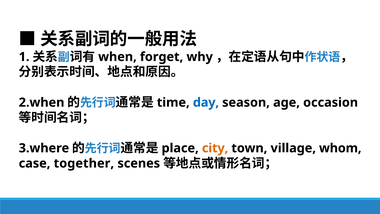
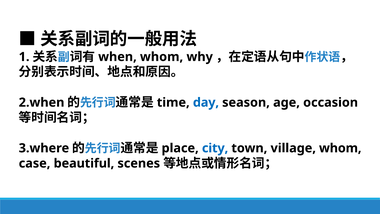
forget at (162, 57): forget -> whom
city colour: orange -> blue
together: together -> beautiful
